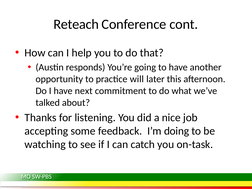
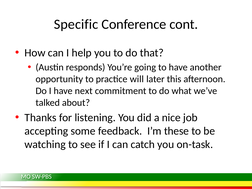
Reteach: Reteach -> Specific
doing: doing -> these
